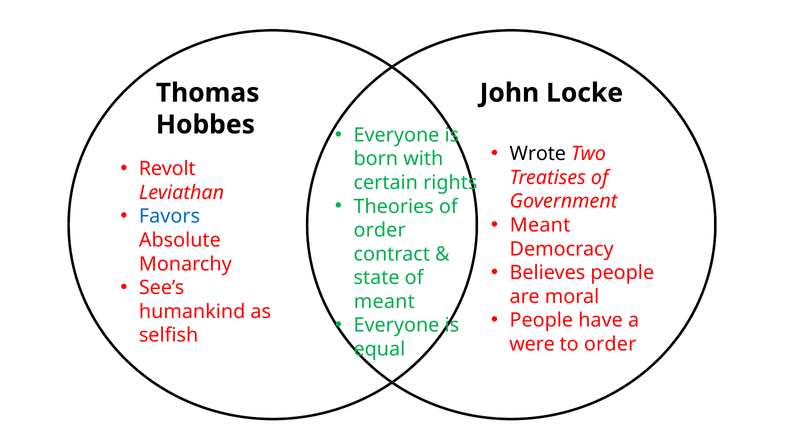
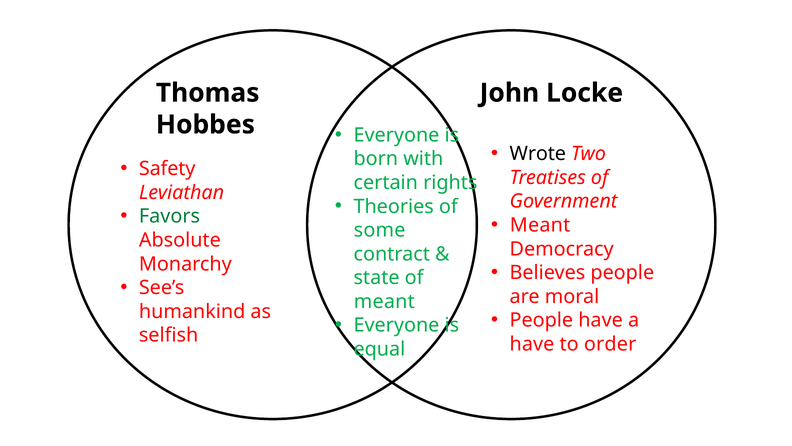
Revolt: Revolt -> Safety
Favors colour: blue -> green
order at (380, 230): order -> some
were at (532, 344): were -> have
